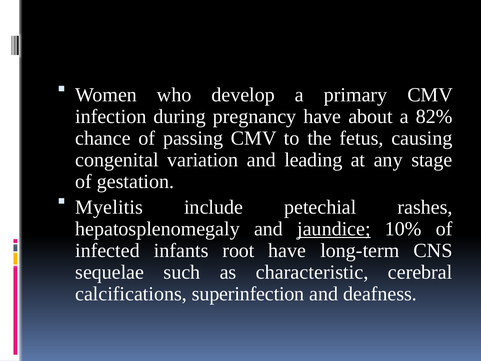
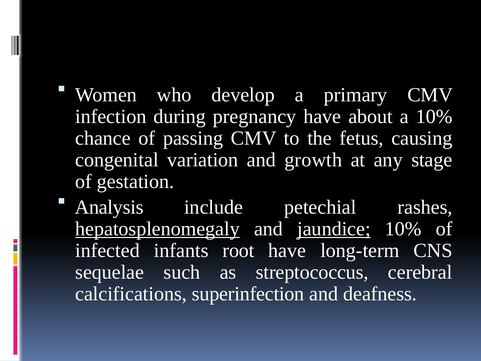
a 82%: 82% -> 10%
leading: leading -> growth
Myelitis: Myelitis -> Analysis
hepatosplenomegaly underline: none -> present
characteristic: characteristic -> streptococcus
